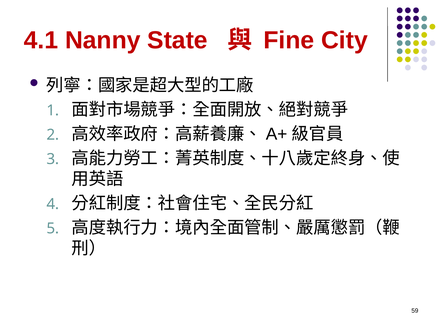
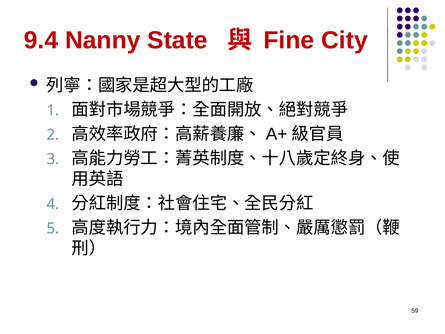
4.1: 4.1 -> 9.4
